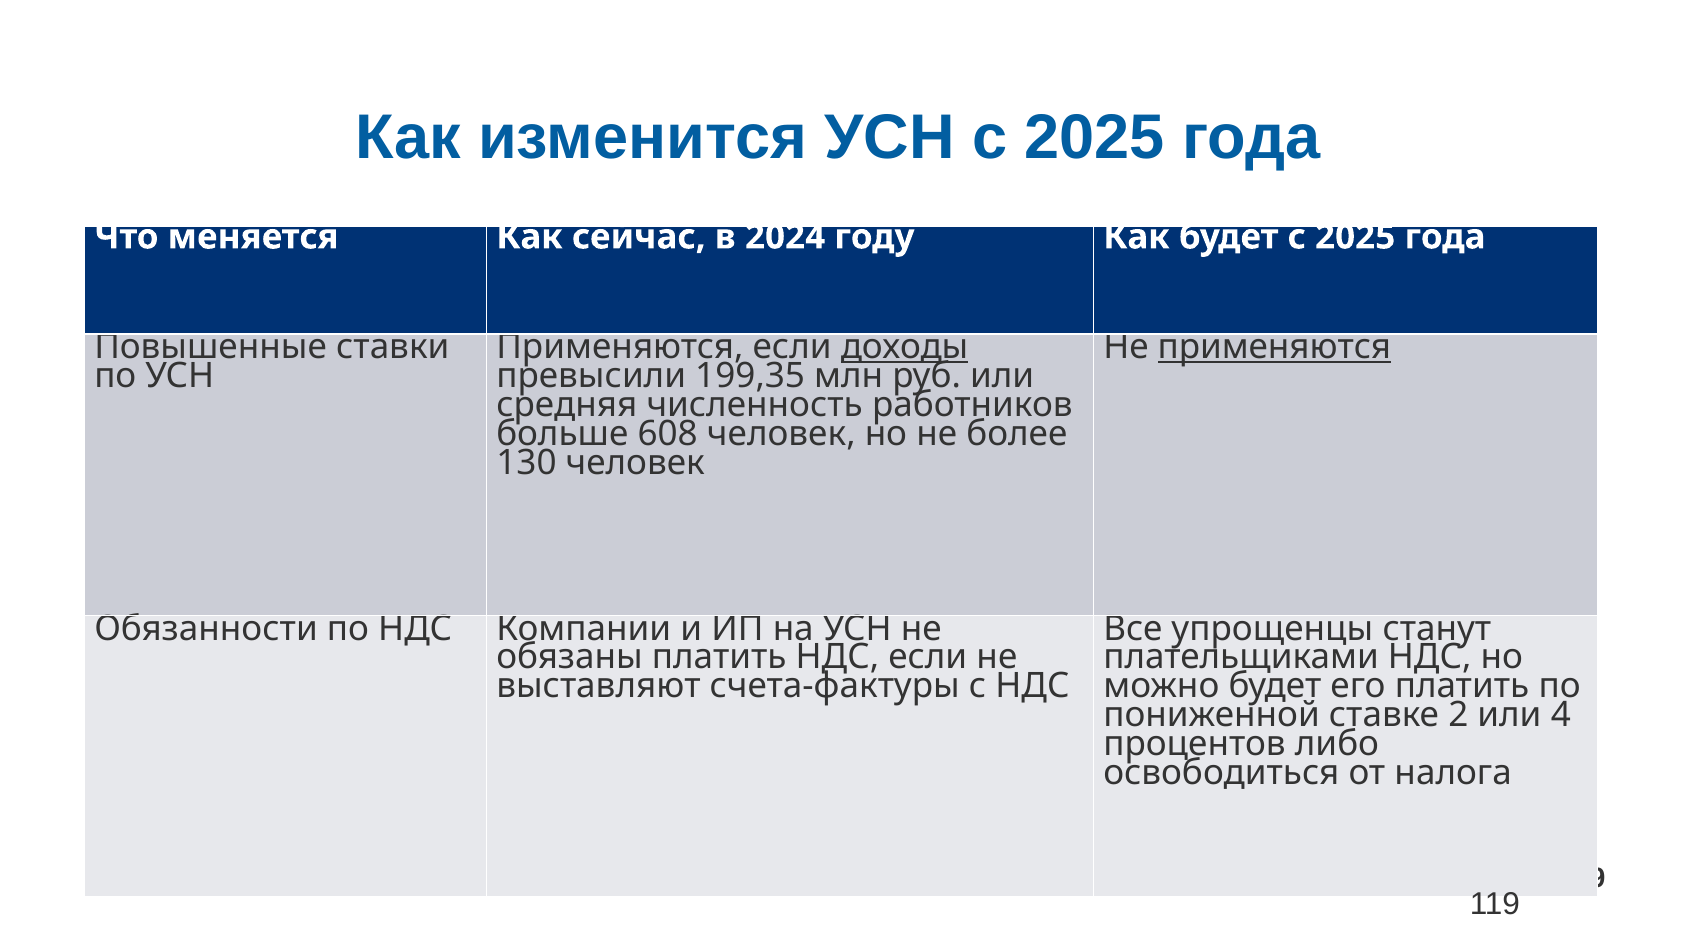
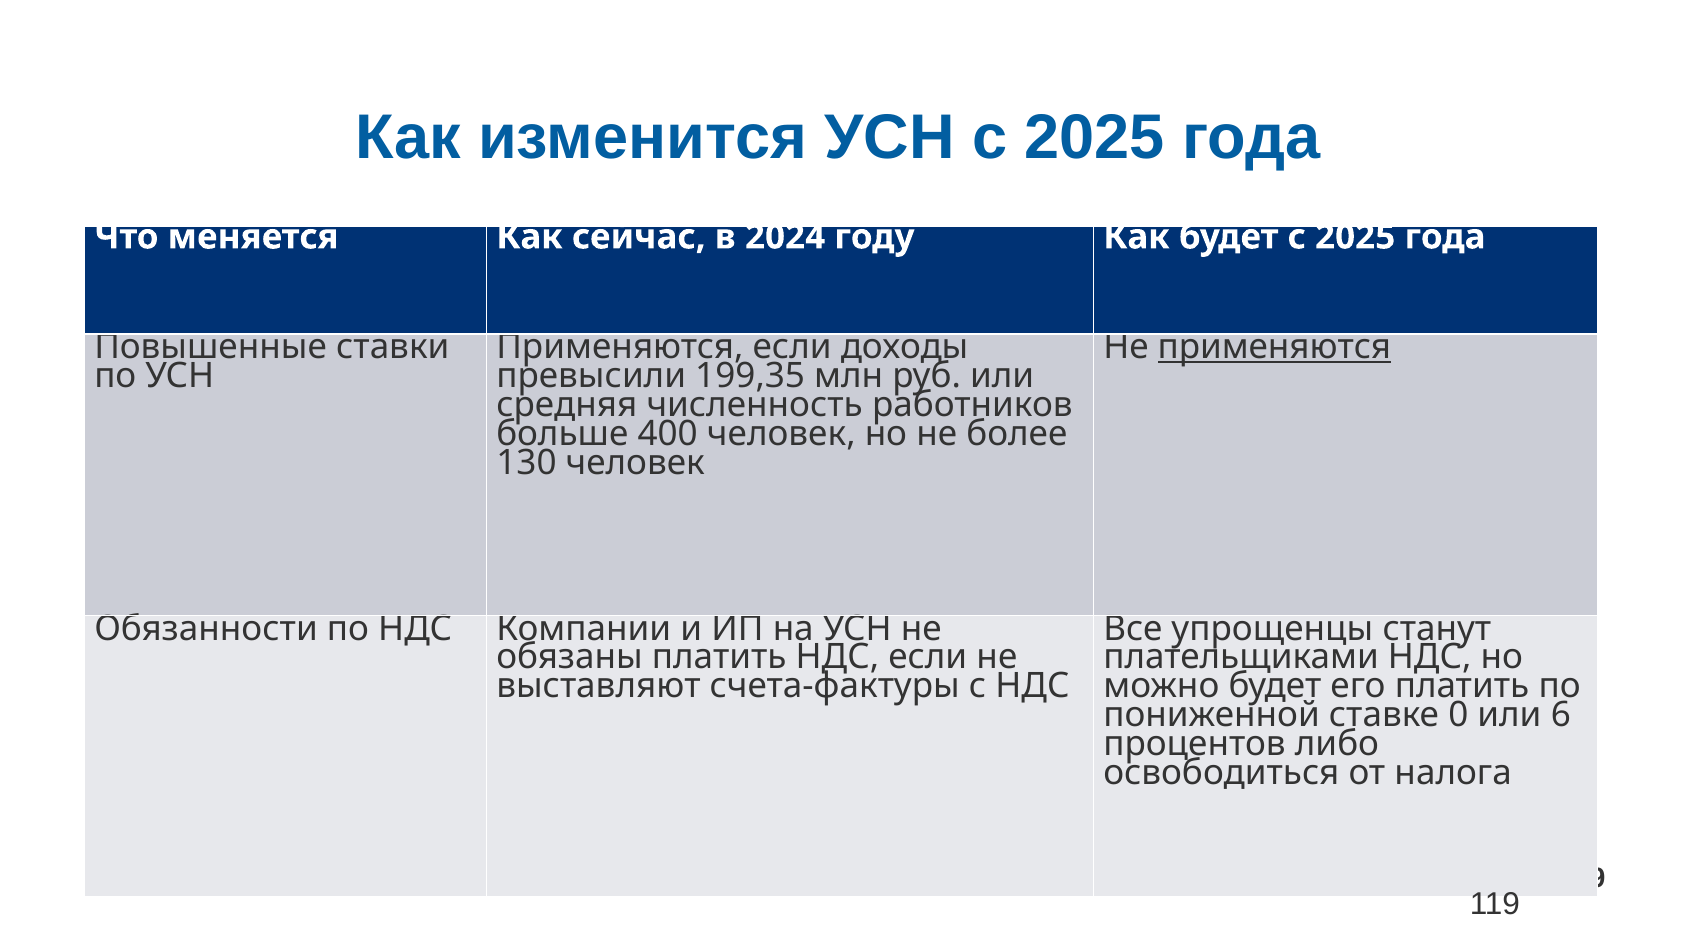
доходы underline: present -> none
608: 608 -> 400
2: 2 -> 0
4: 4 -> 6
